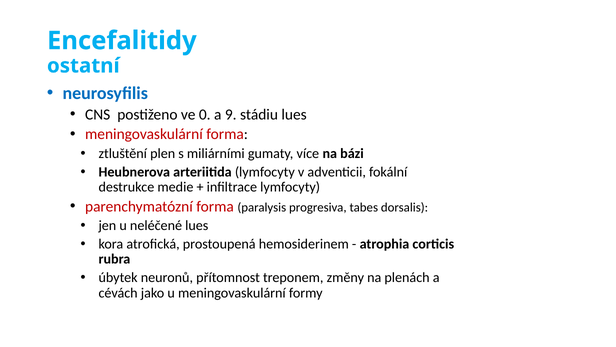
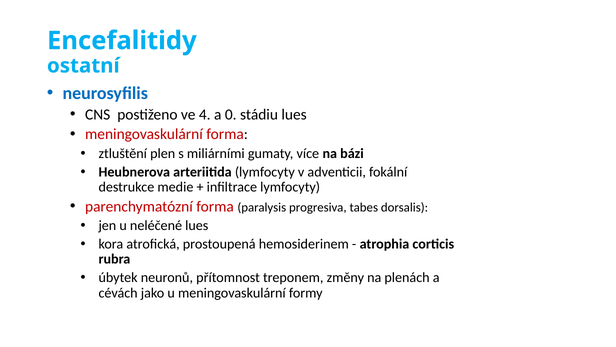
0: 0 -> 4
9: 9 -> 0
